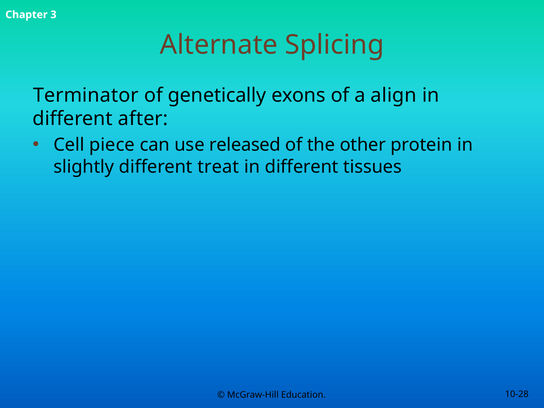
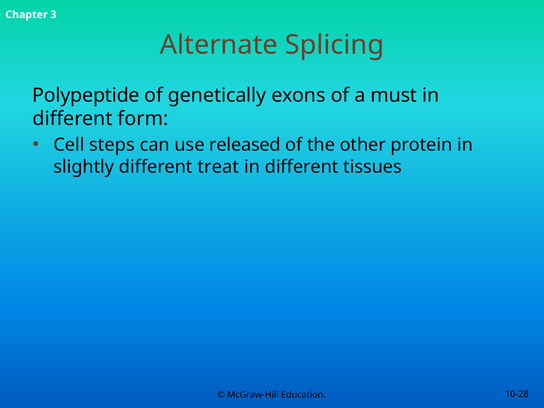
Terminator: Terminator -> Polypeptide
align: align -> must
after: after -> form
piece: piece -> steps
